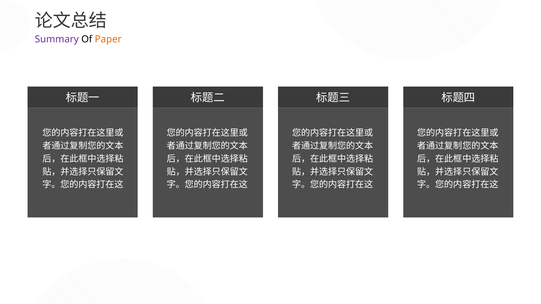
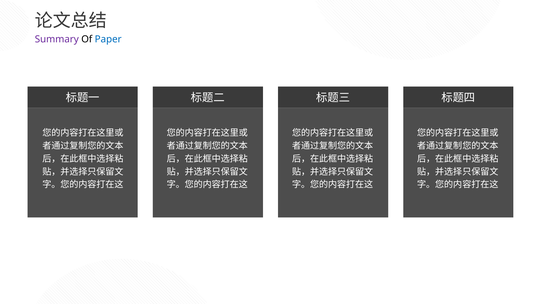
Paper colour: orange -> blue
